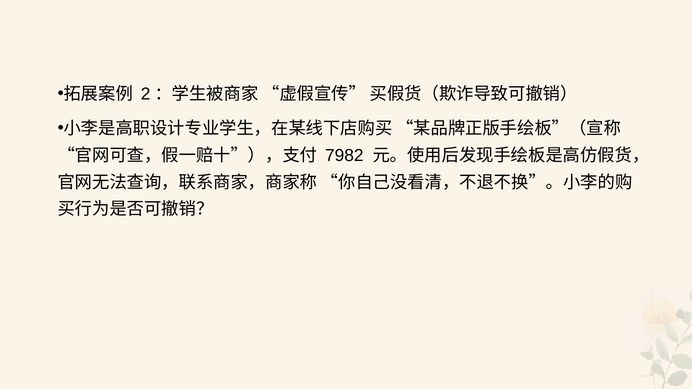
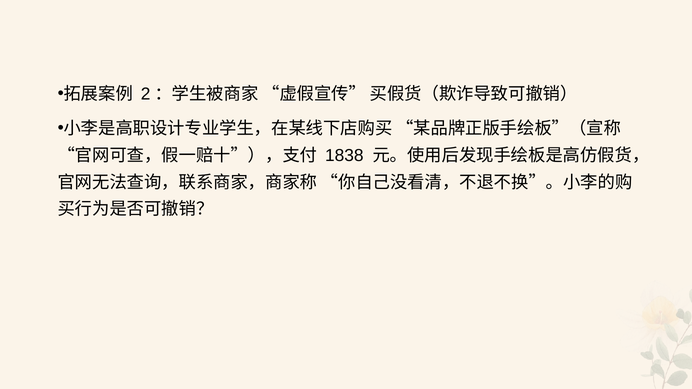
7982: 7982 -> 1838
